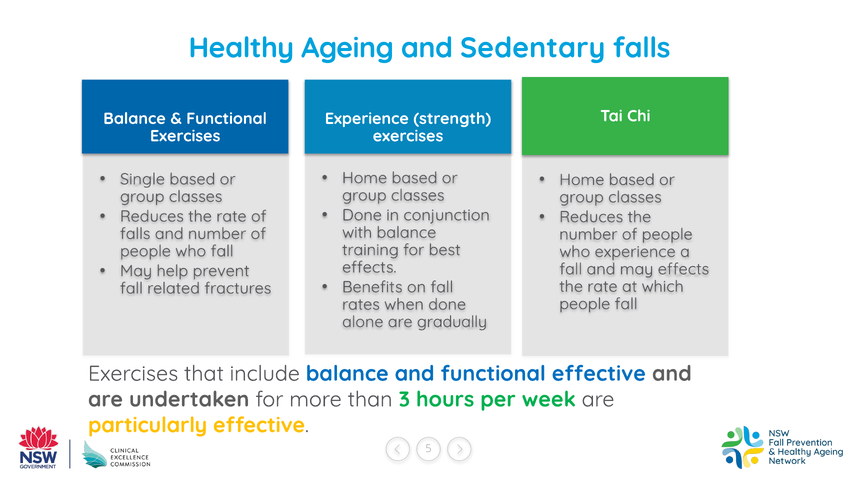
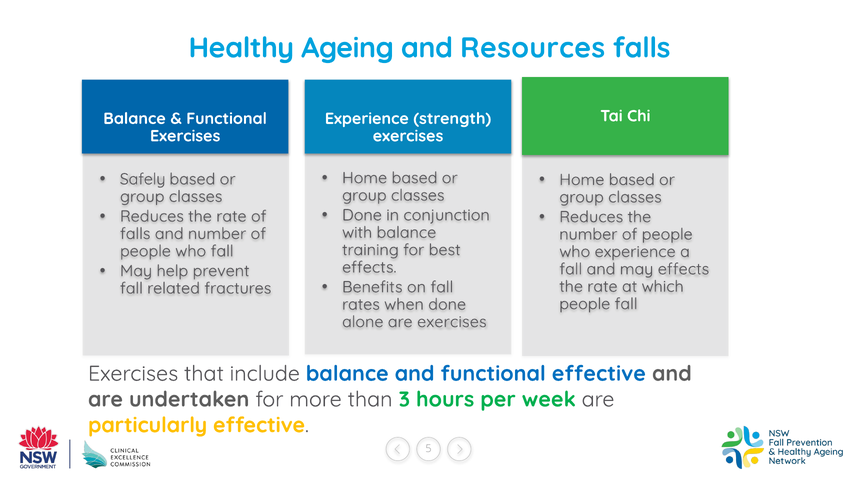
Sedentary: Sedentary -> Resources
Single: Single -> Safely
are gradually: gradually -> exercises
